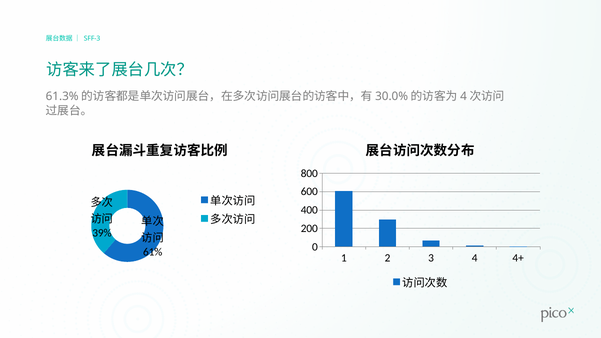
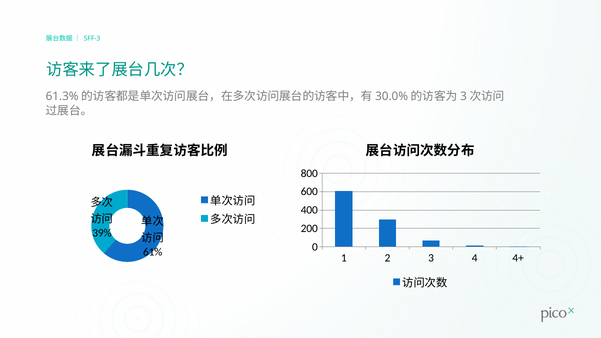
4 at (464, 97): 4 -> 3
